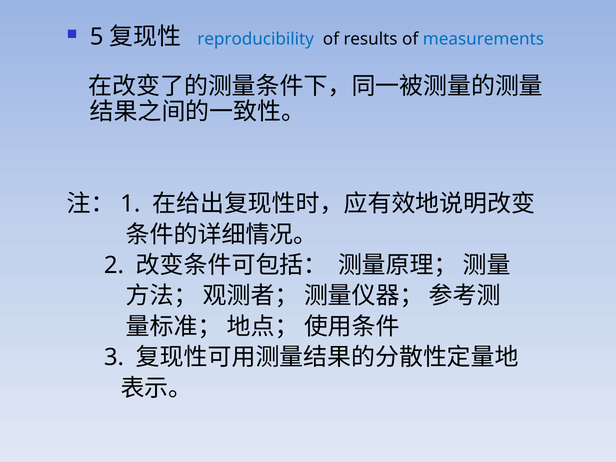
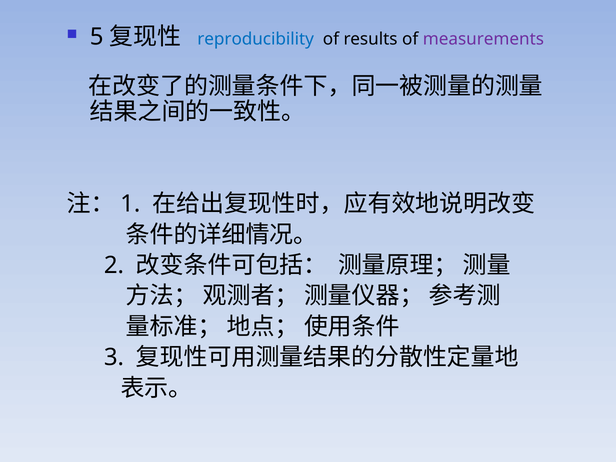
measurements colour: blue -> purple
